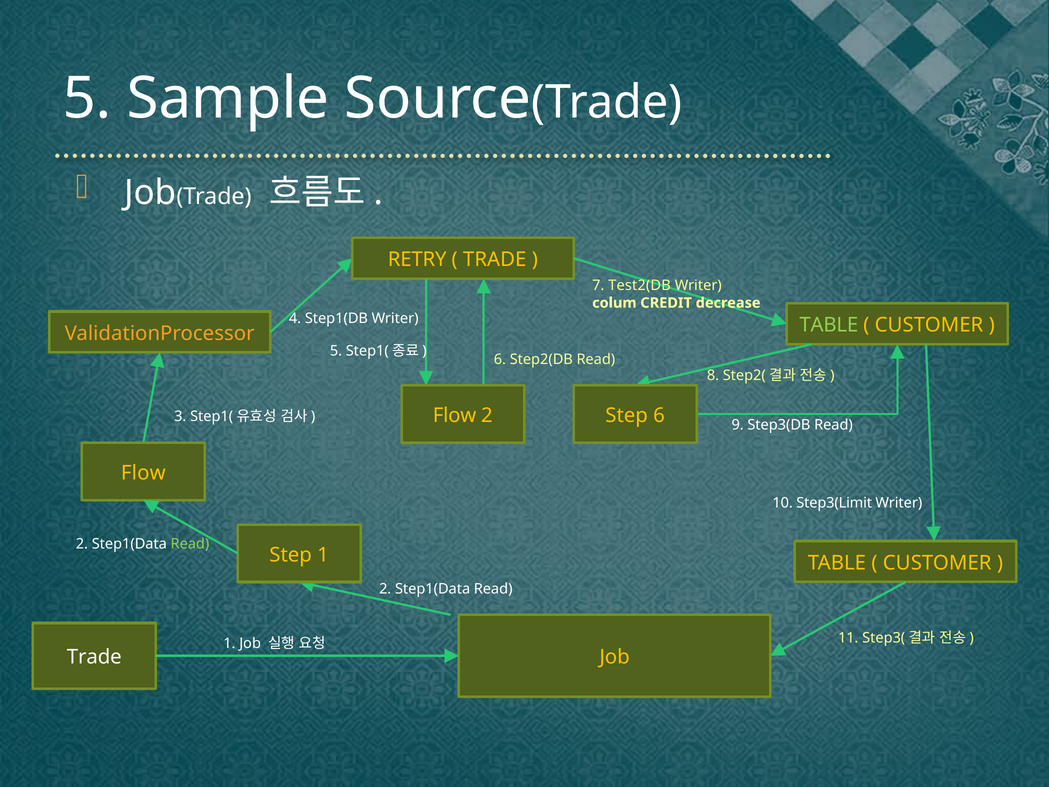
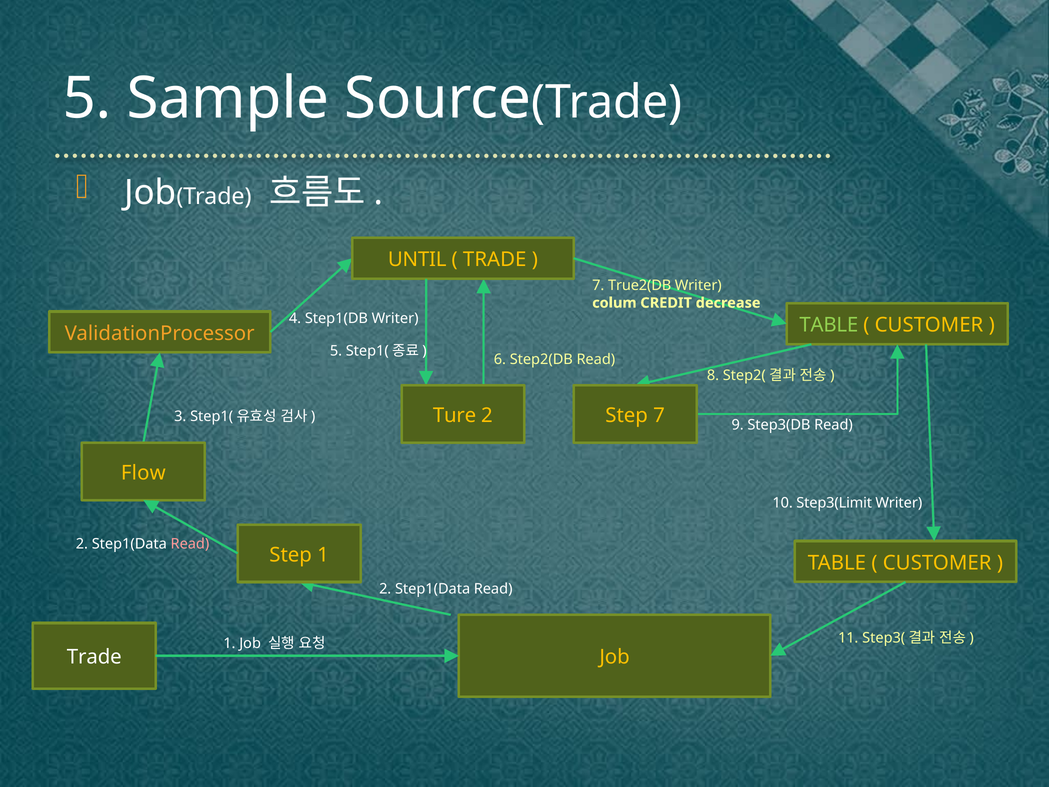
RETRY: RETRY -> UNTIL
Test2(DB: Test2(DB -> True2(DB
Flow at (455, 415): Flow -> Ture
Step 6: 6 -> 7
Read at (190, 544) colour: light green -> pink
